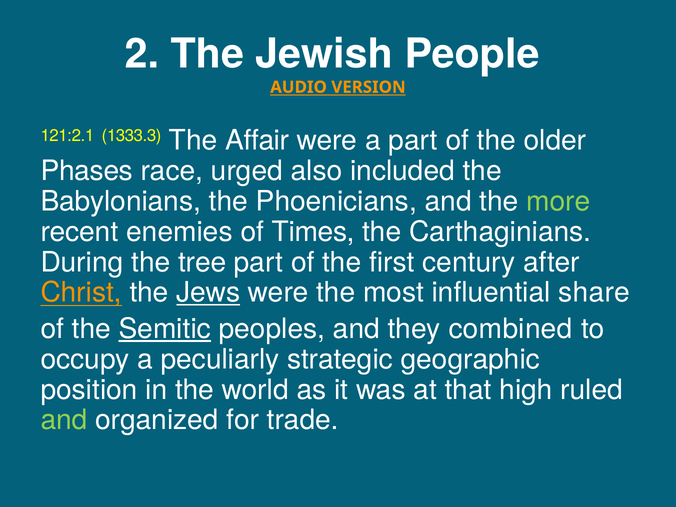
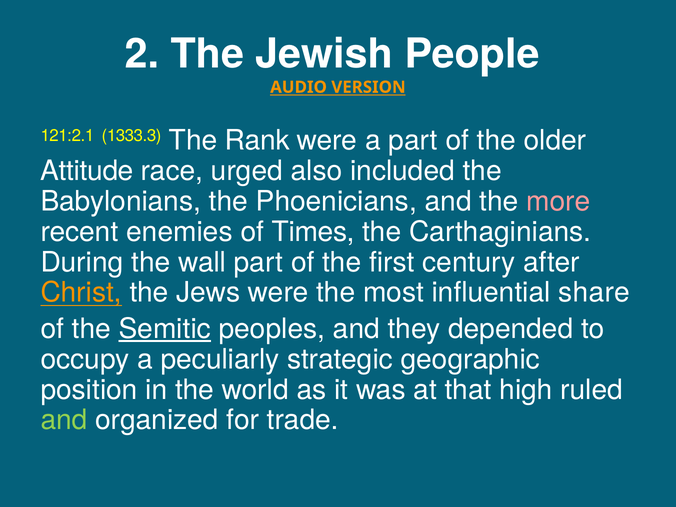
Affair: Affair -> Rank
Phases: Phases -> Attitude
more colour: light green -> pink
tree: tree -> wall
Jews underline: present -> none
combined: combined -> depended
